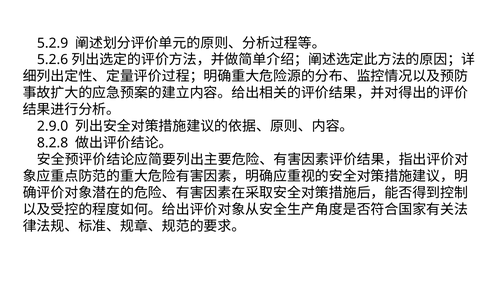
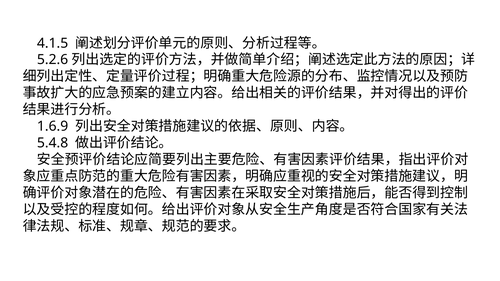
5.2.9: 5.2.9 -> 4.1.5
2.9.0: 2.9.0 -> 1.6.9
8.2.8: 8.2.8 -> 5.4.8
